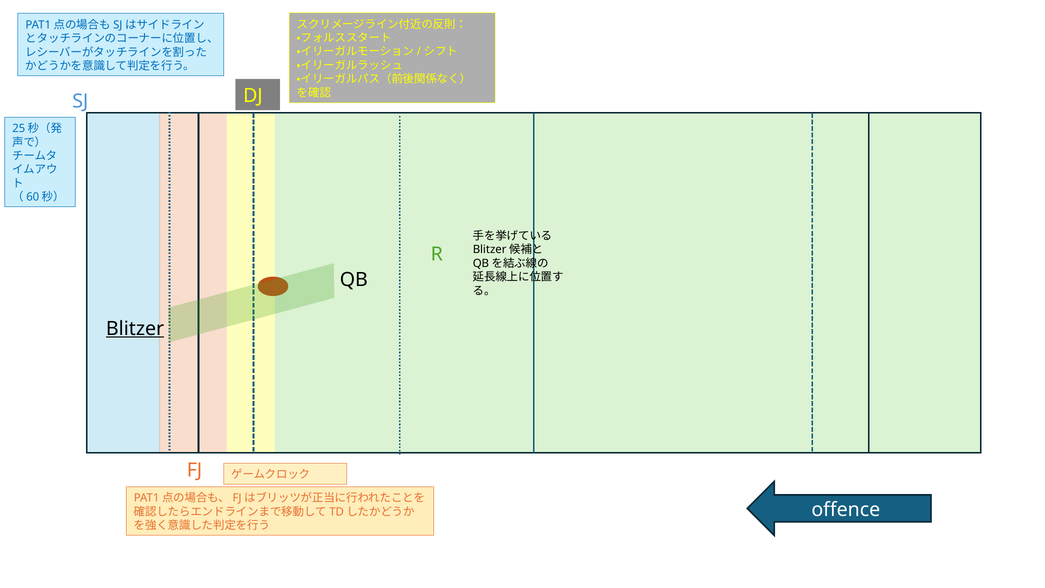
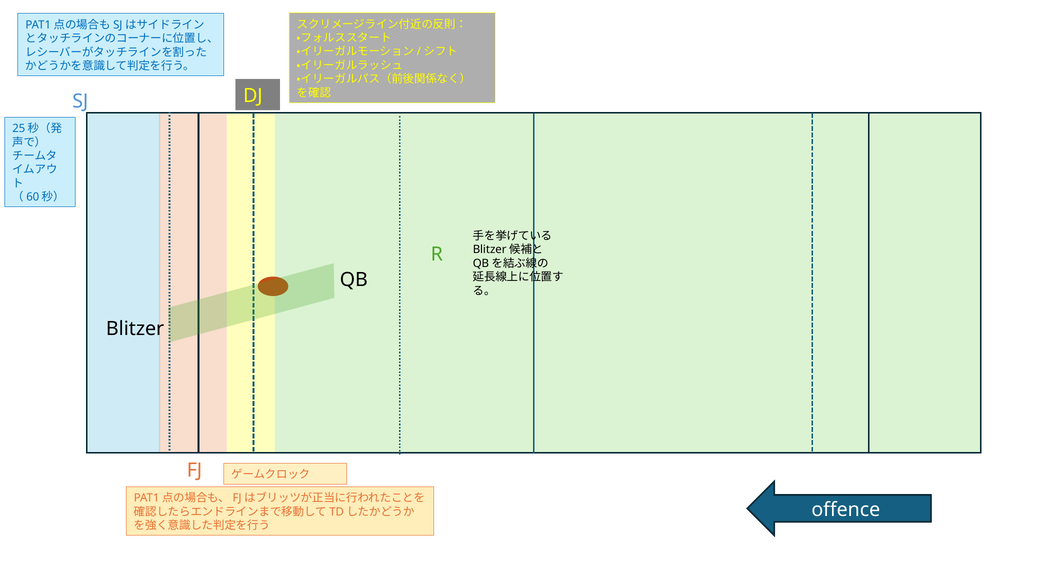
Blitzer underline: present -> none
